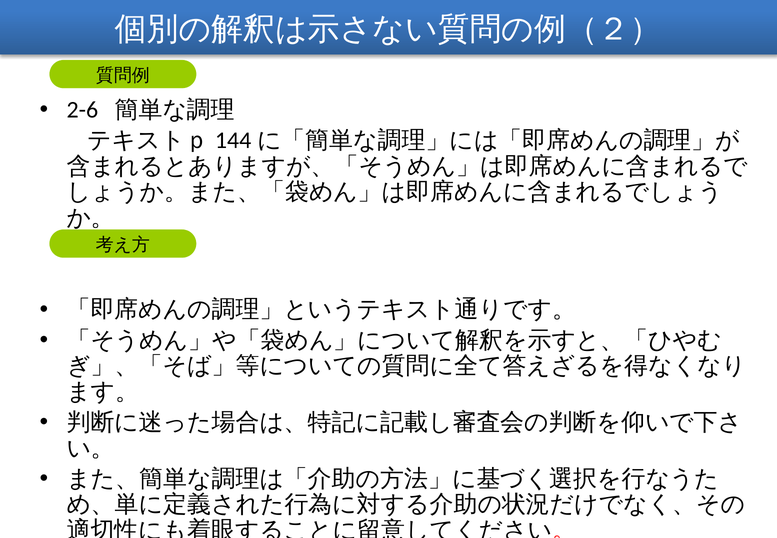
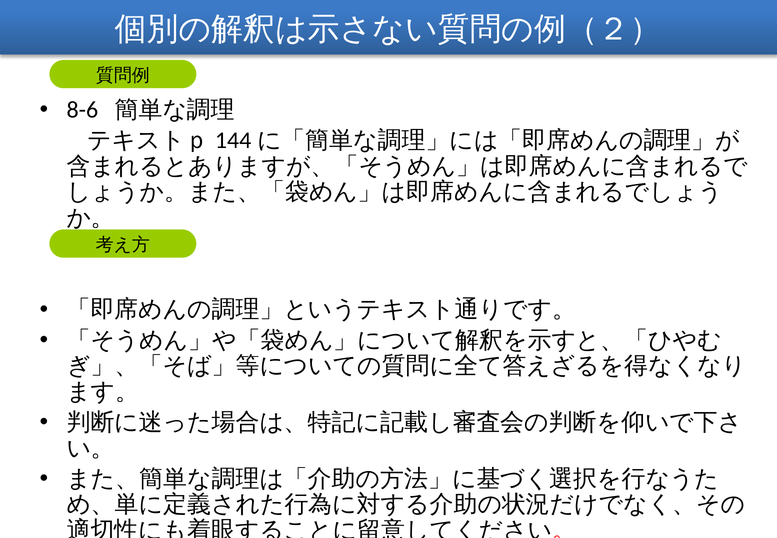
2-6: 2-6 -> 8-6
